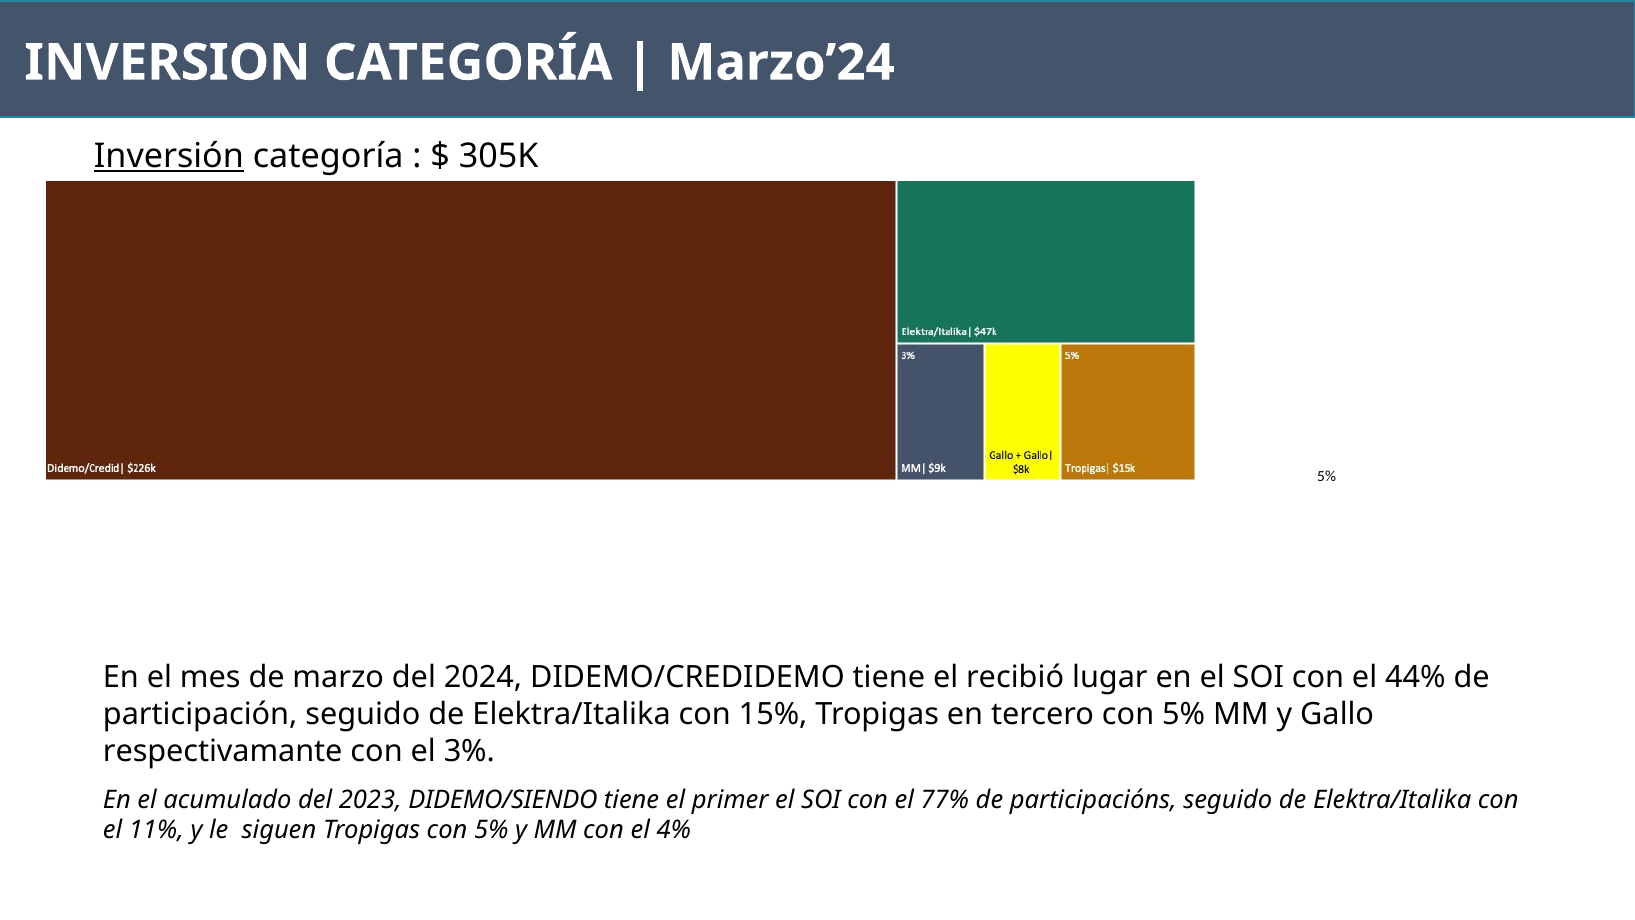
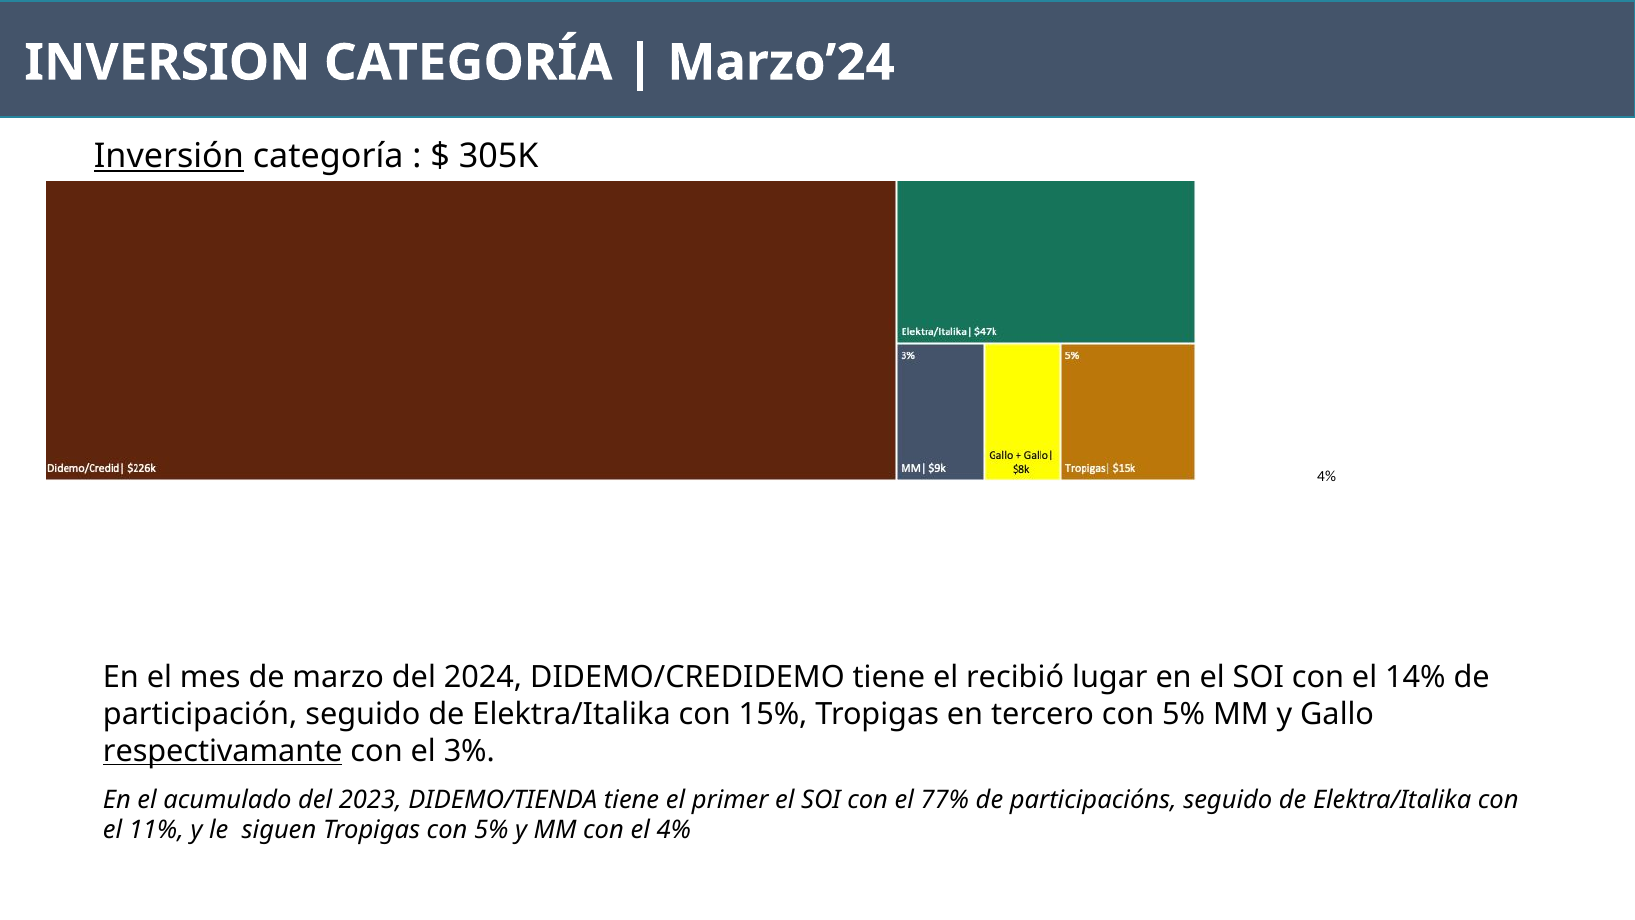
5% at (1327, 476): 5% -> 4%
44%: 44% -> 14%
respectivamante underline: none -> present
DIDEMO/SIENDO: DIDEMO/SIENDO -> DIDEMO/TIENDA
